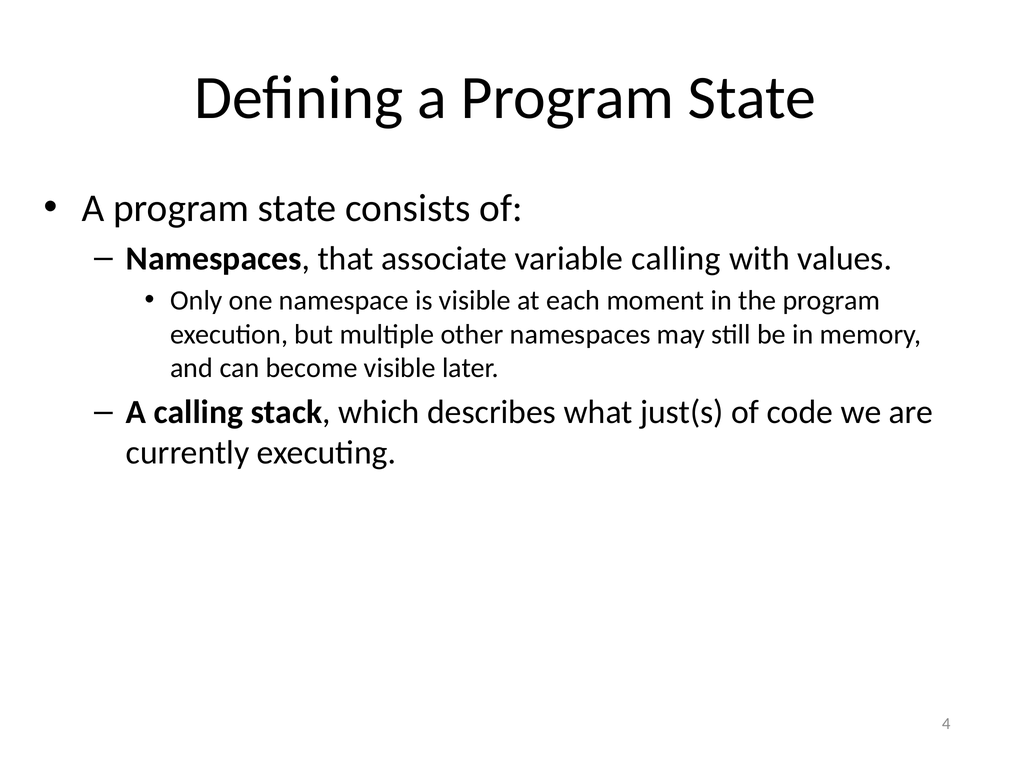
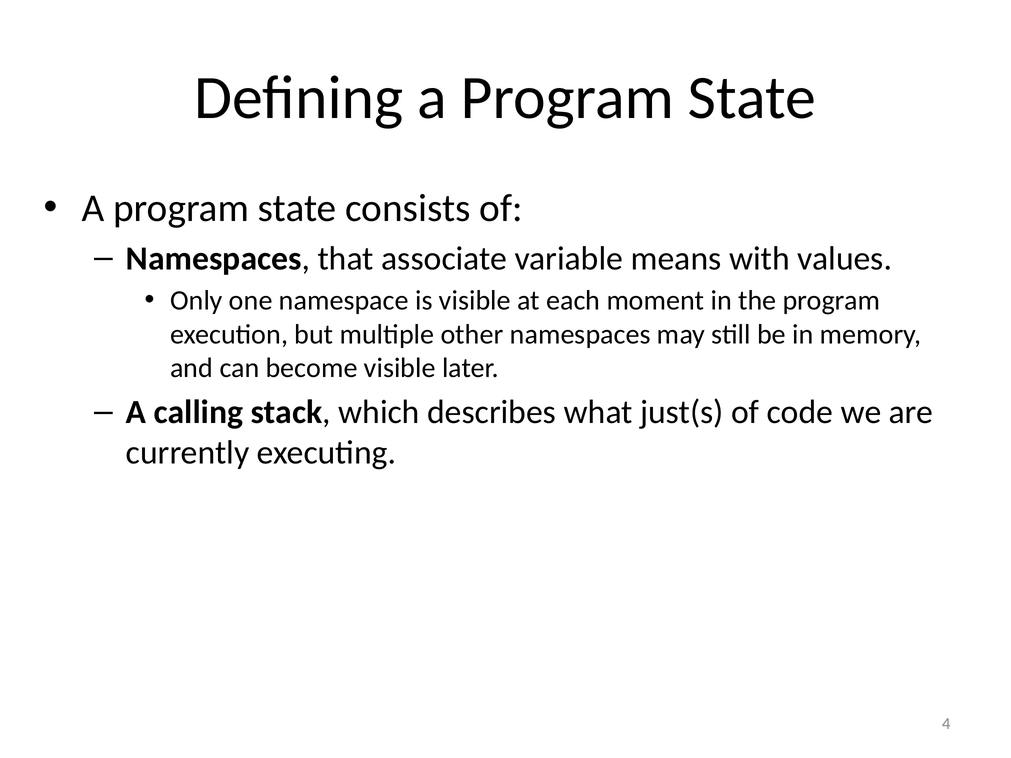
variable calling: calling -> means
